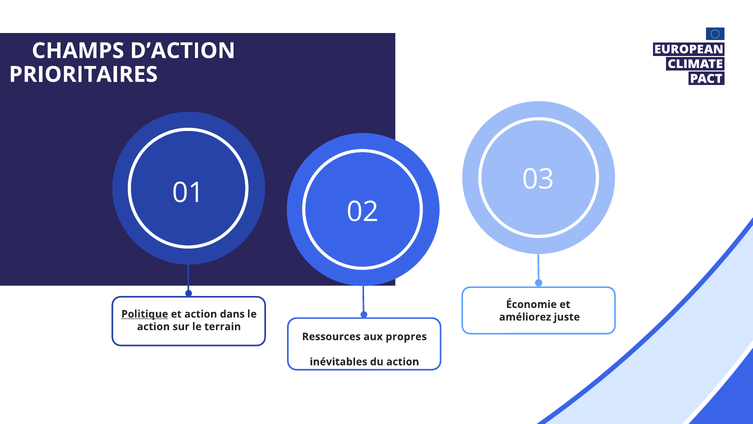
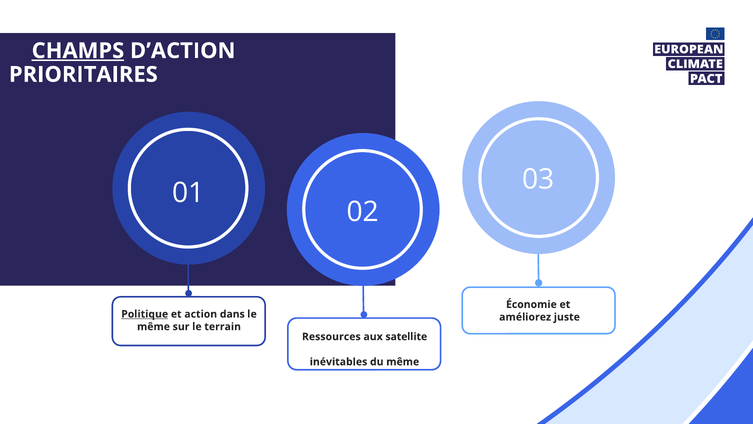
CHAMPS underline: none -> present
action at (153, 326): action -> même
propres: propres -> satellite
du action: action -> même
